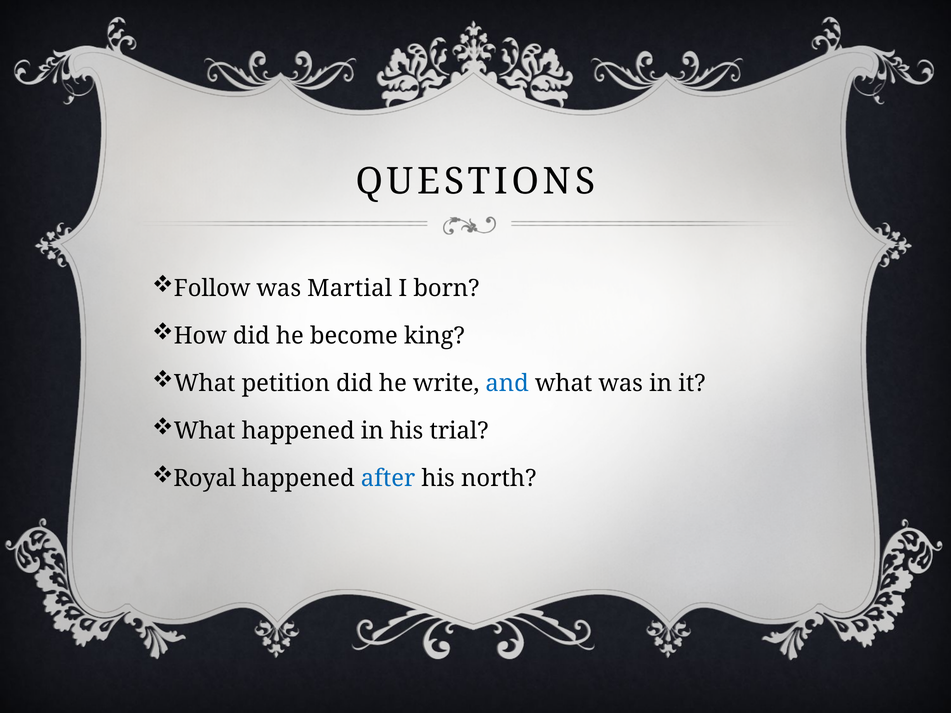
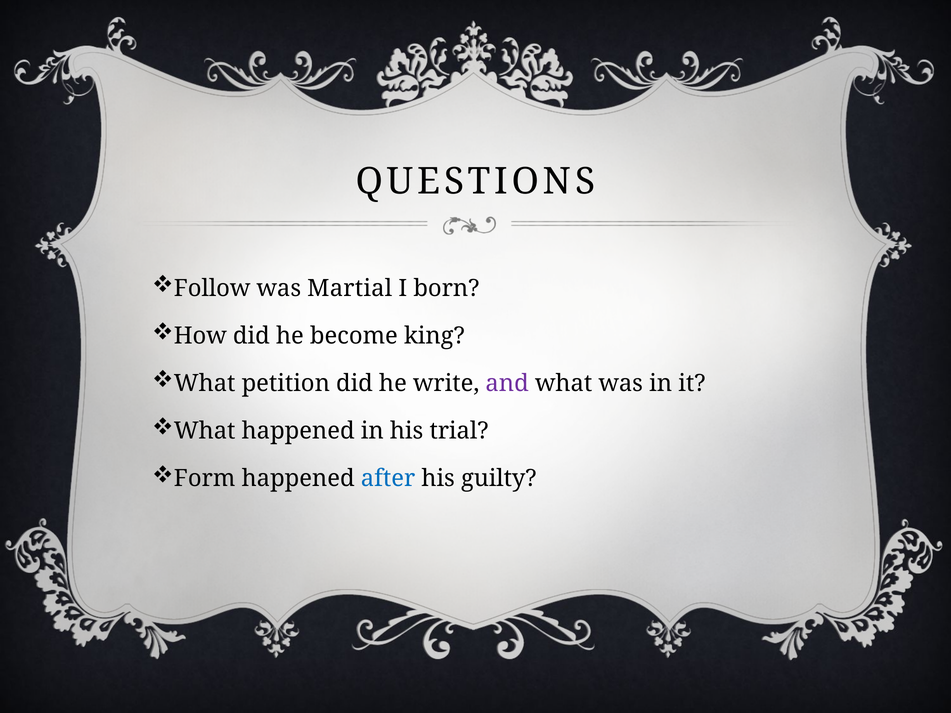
and colour: blue -> purple
Royal: Royal -> Form
north: north -> guilty
